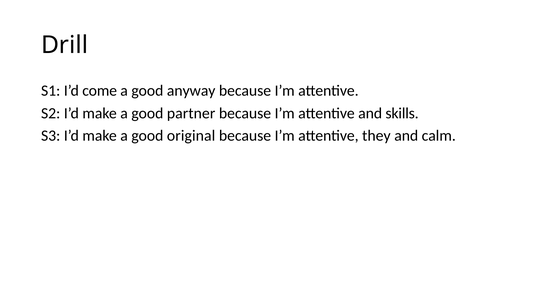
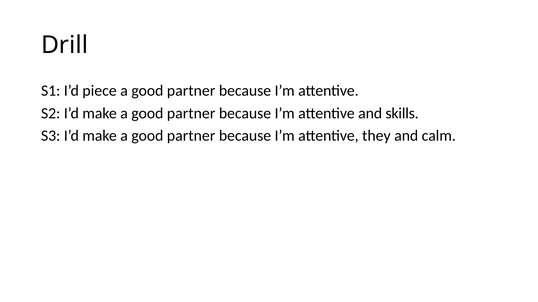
come: come -> piece
anyway at (191, 91): anyway -> partner
original at (191, 136): original -> partner
